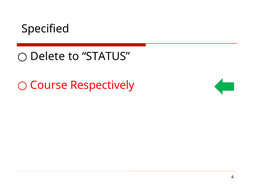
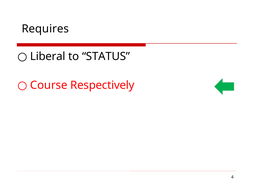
Specified: Specified -> Requires
Delete: Delete -> Liberal
